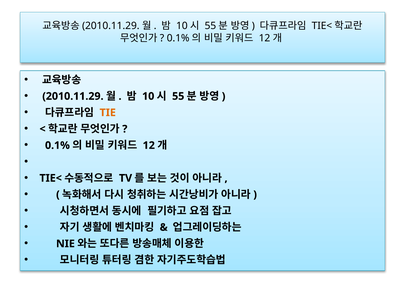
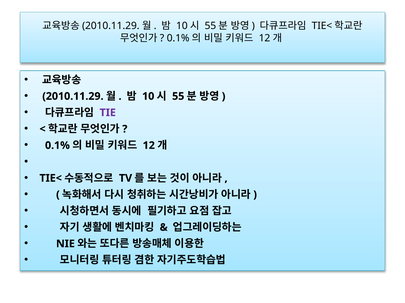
TIE colour: orange -> purple
